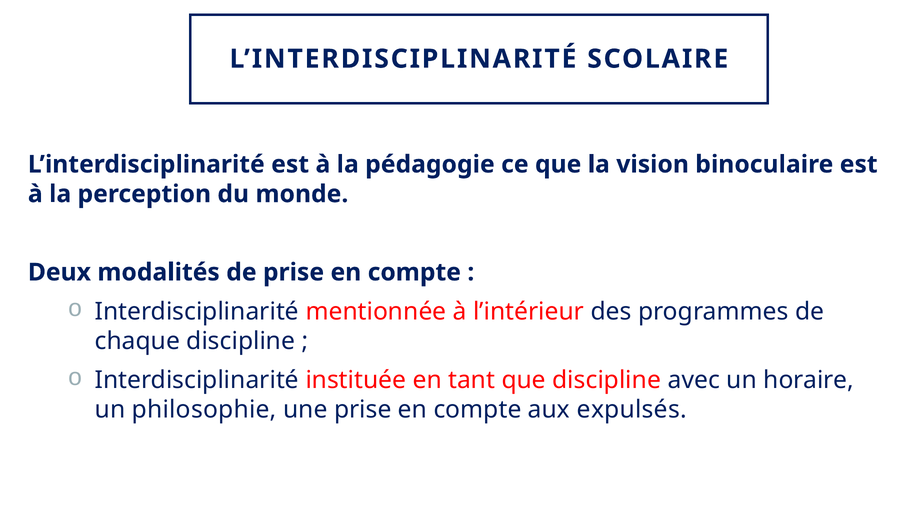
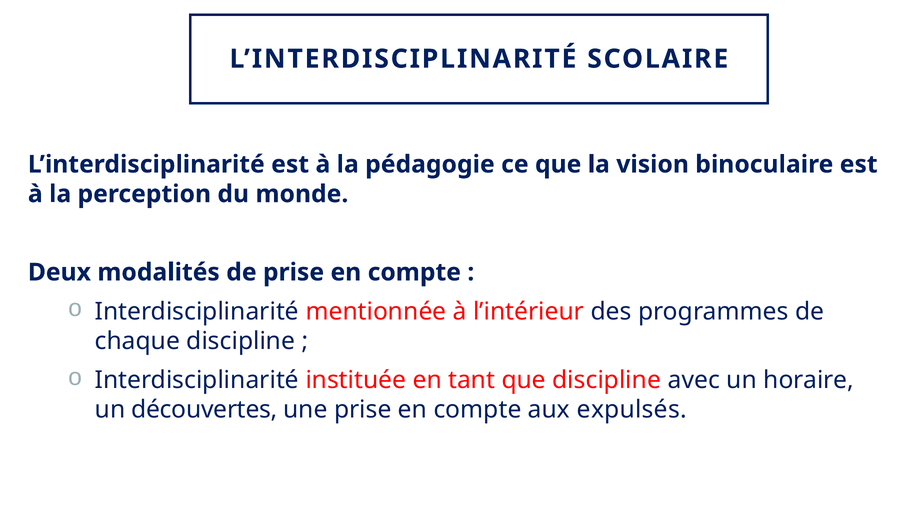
philosophie: philosophie -> découvertes
